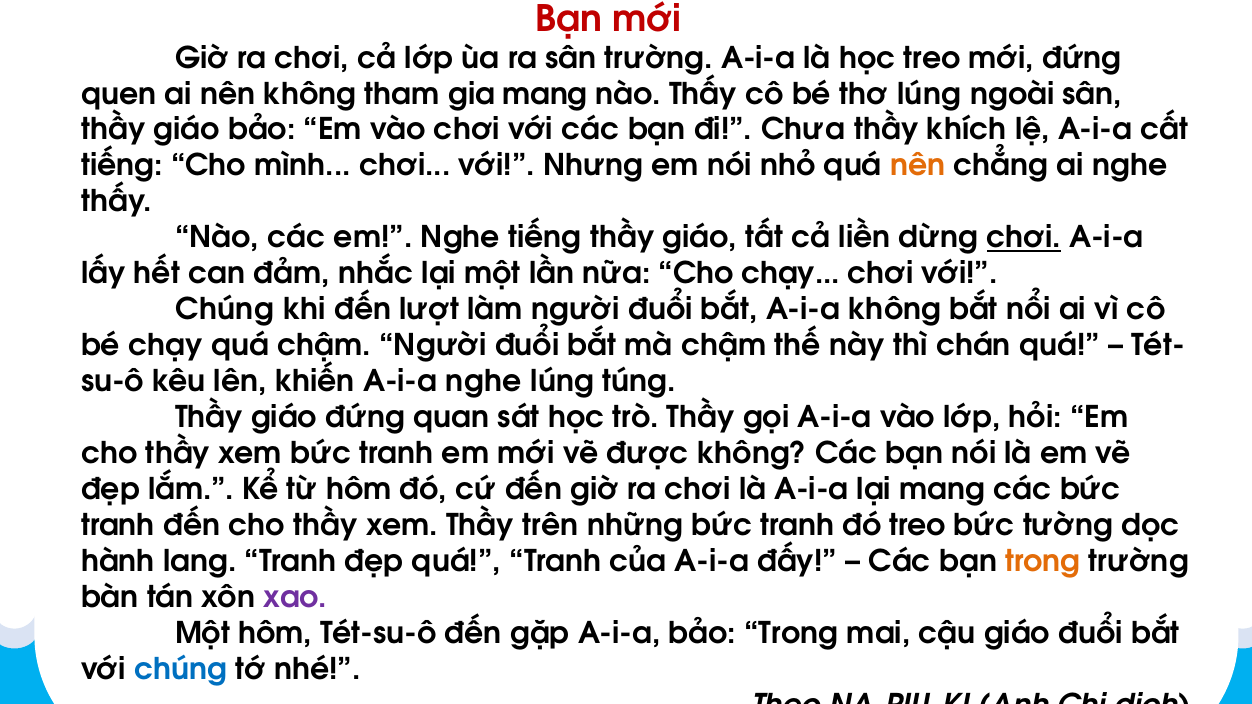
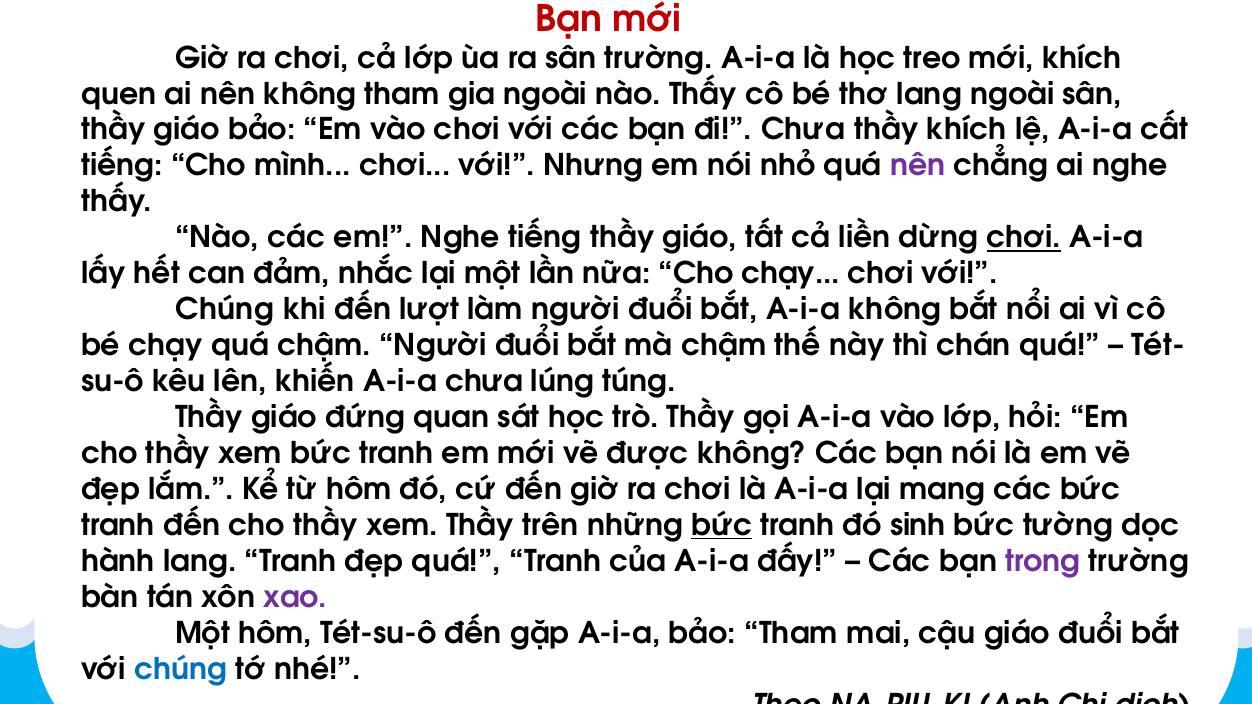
mới đứng: đứng -> khích
gia mang: mang -> ngoài
thơ lúng: lúng -> lang
nên at (918, 166) colour: orange -> purple
A-i-a nghe: nghe -> chưa
bức at (722, 526) underline: none -> present
đó treo: treo -> sinh
trong at (1043, 562) colour: orange -> purple
bảo Trong: Trong -> Tham
